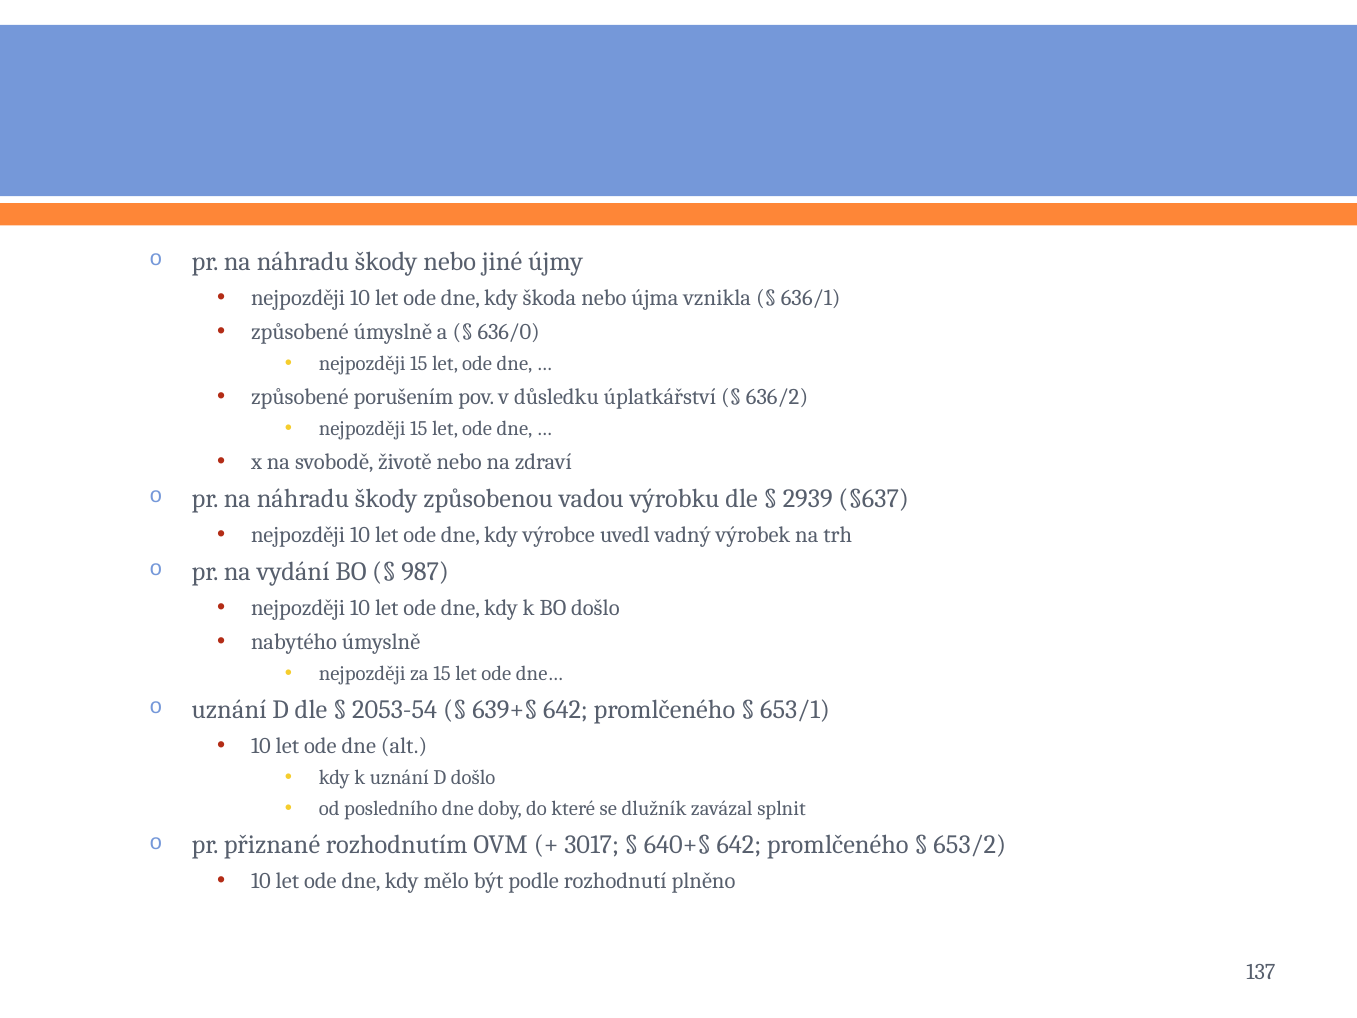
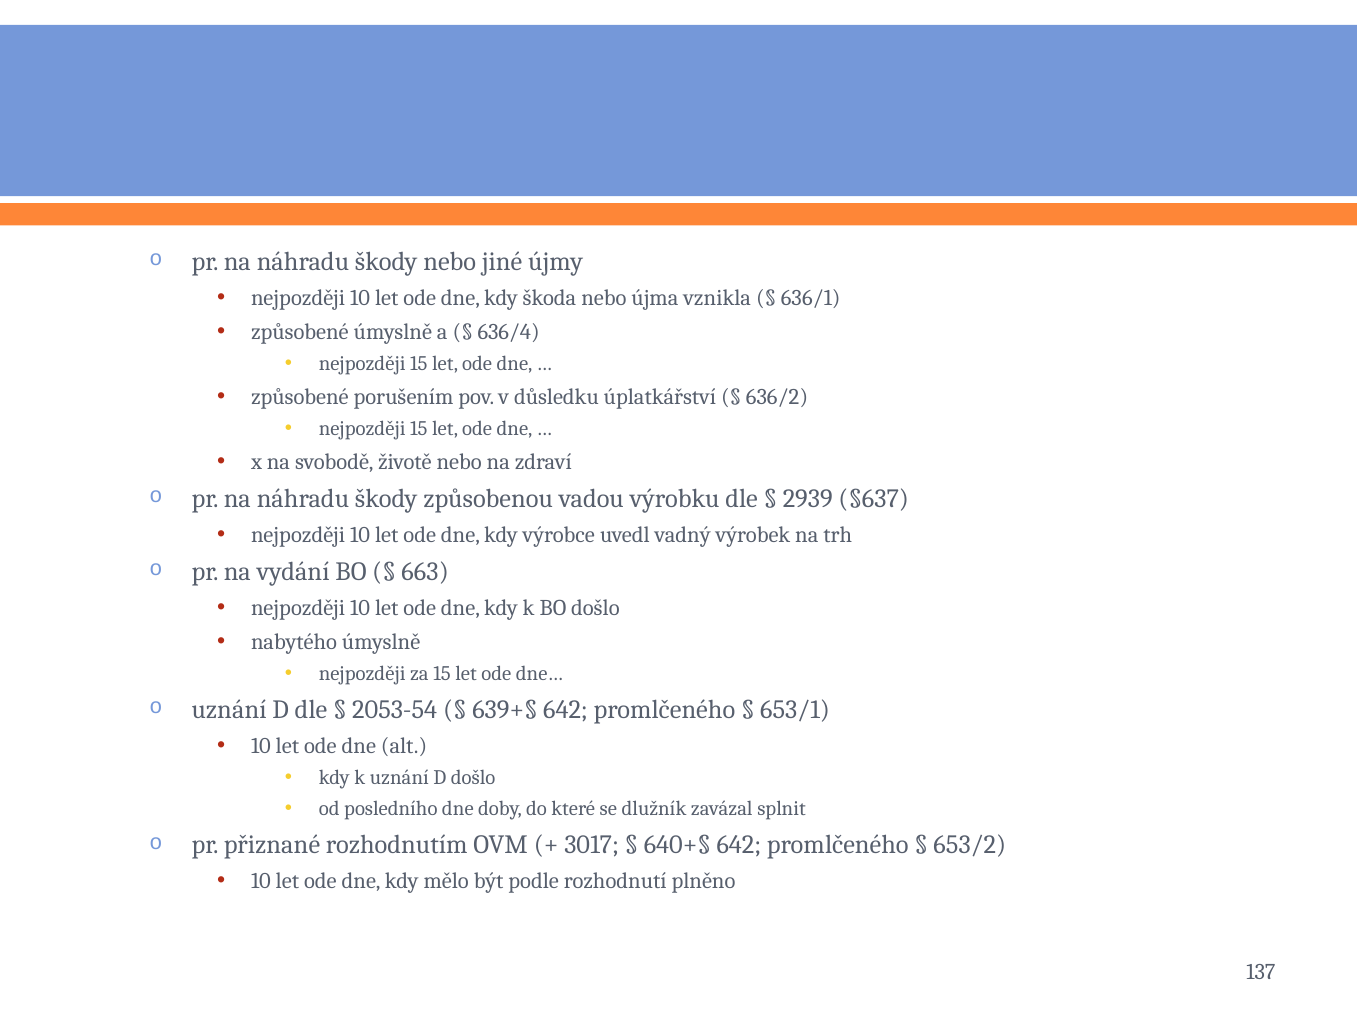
636/0: 636/0 -> 636/4
987: 987 -> 663
